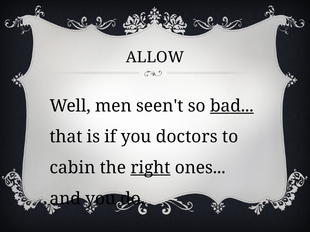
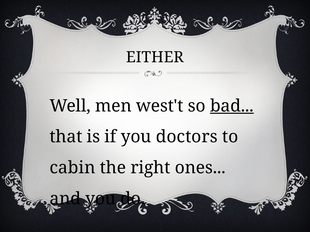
ALLOW: ALLOW -> EITHER
seen't: seen't -> west't
right underline: present -> none
